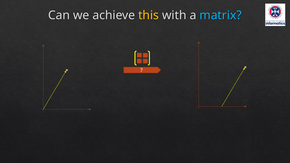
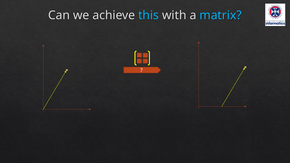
this colour: yellow -> light blue
